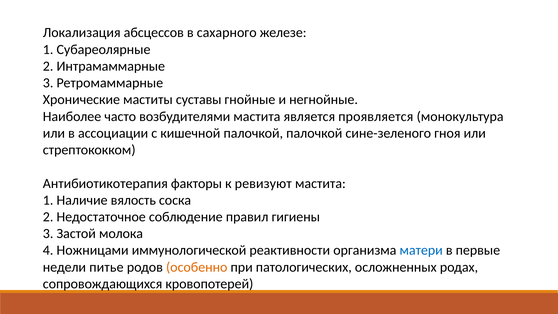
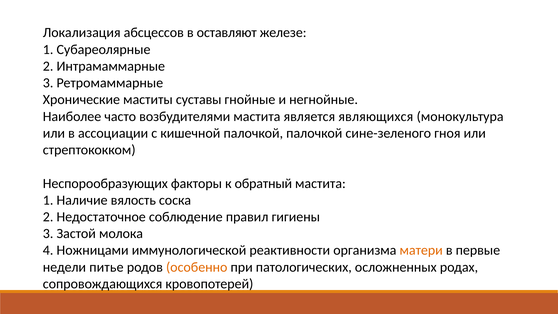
сахарного: сахарного -> оставляют
проявляется: проявляется -> являющихся
Антибиотикотерапия: Антибиотикотерапия -> Неспорообразующих
ревизуют: ревизуют -> обратный
матери colour: blue -> orange
